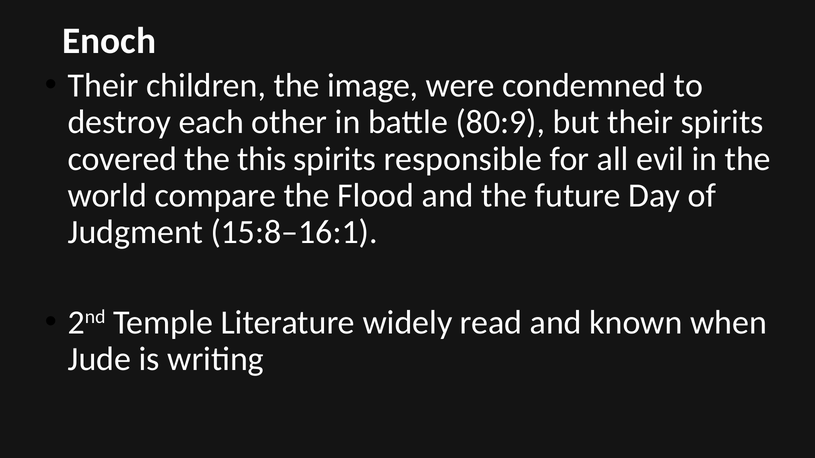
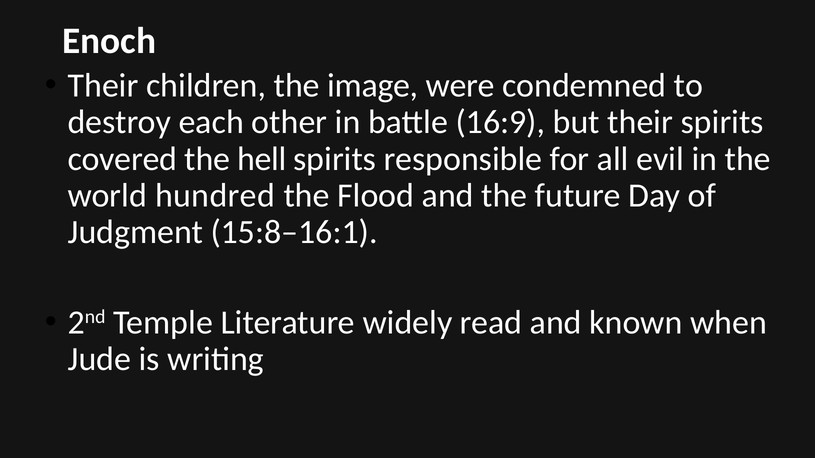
80:9: 80:9 -> 16:9
this: this -> hell
compare: compare -> hundred
